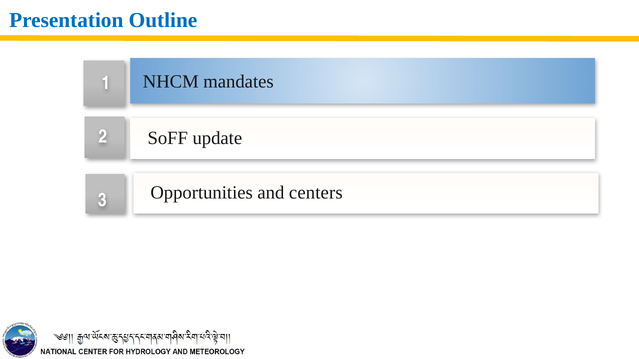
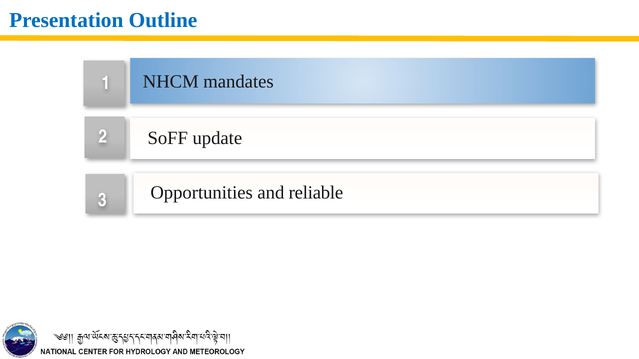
centers: centers -> reliable
